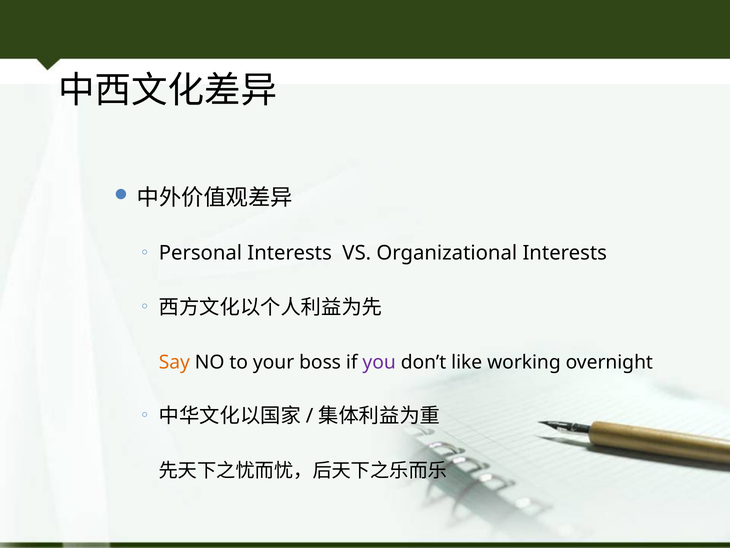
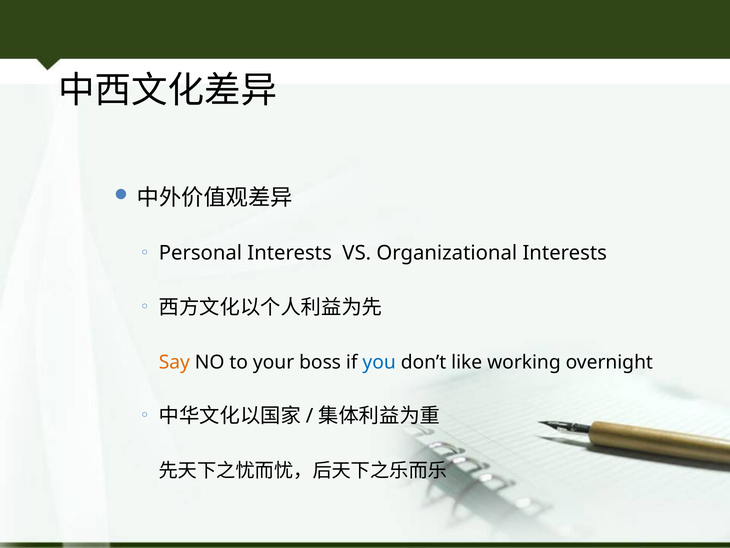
you colour: purple -> blue
